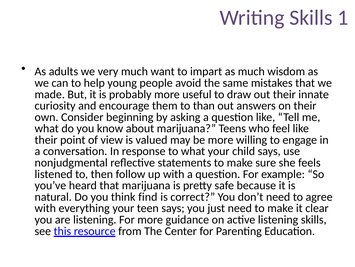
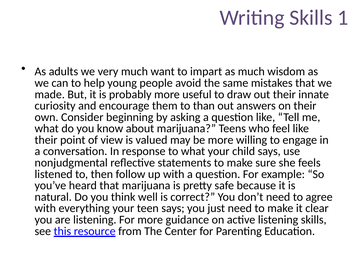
find: find -> well
